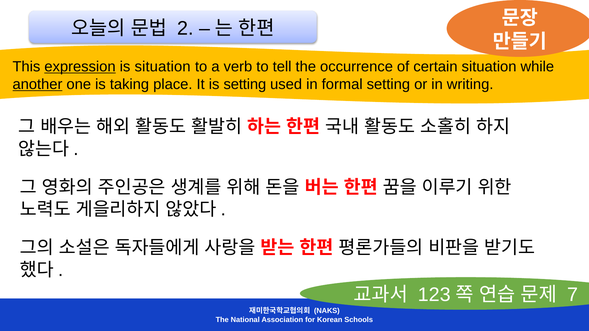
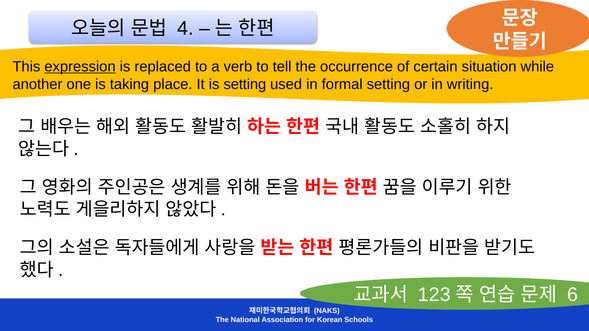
2: 2 -> 4
is situation: situation -> replaced
another underline: present -> none
7: 7 -> 6
